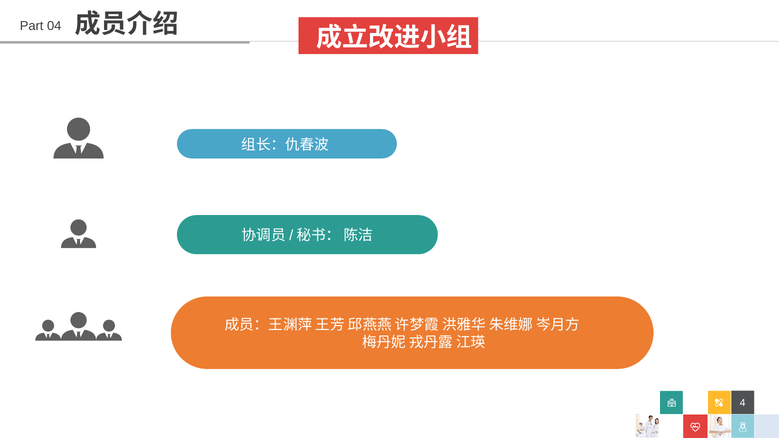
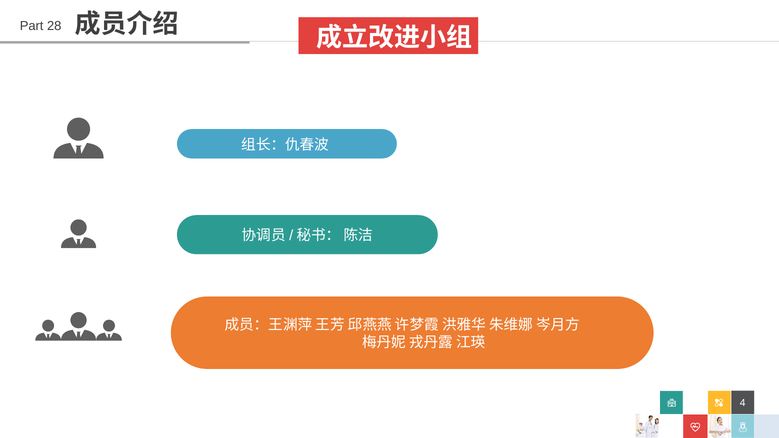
04: 04 -> 28
